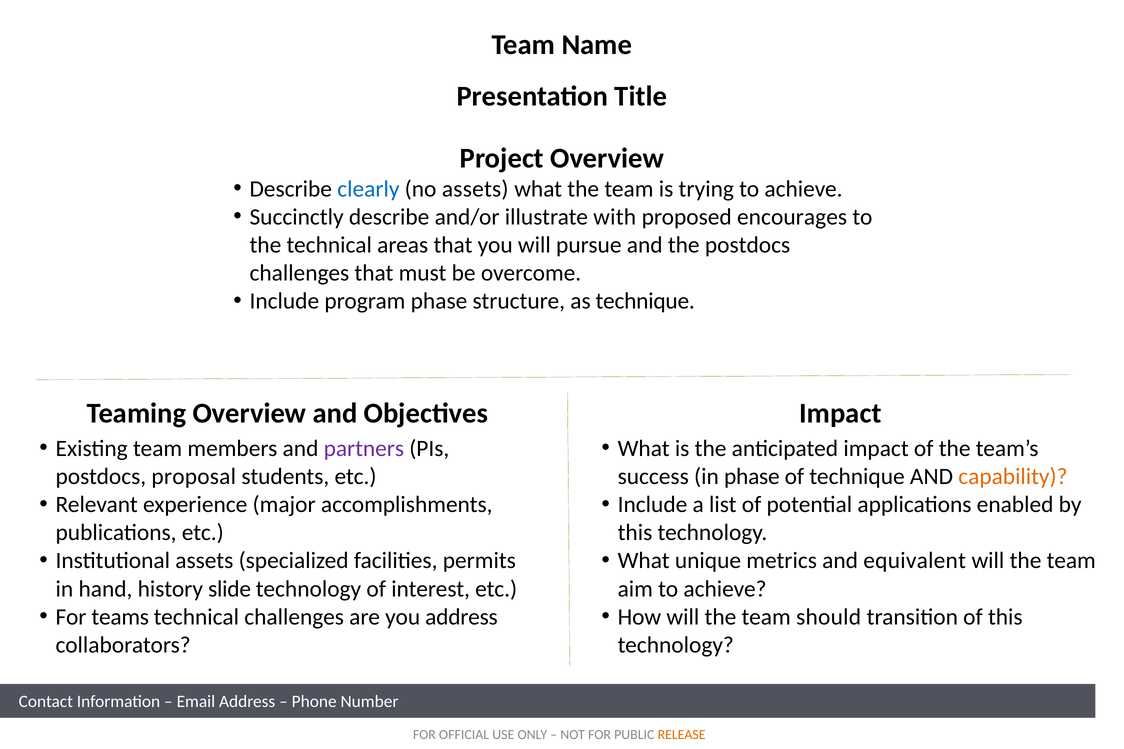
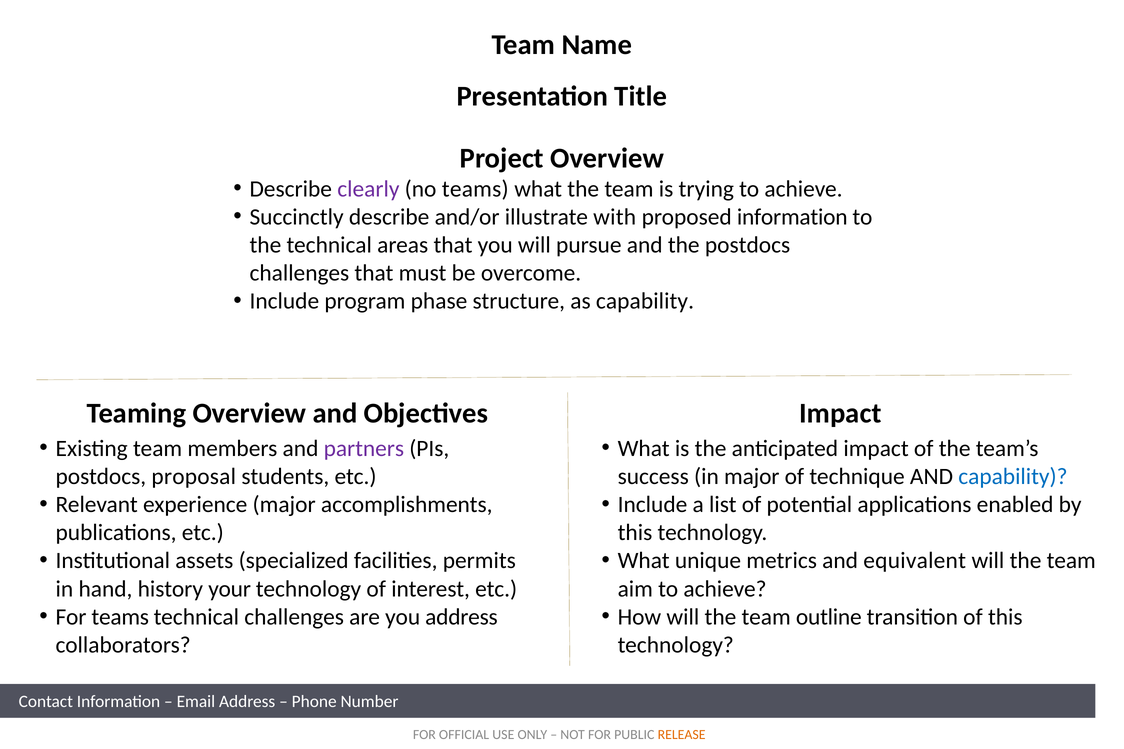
clearly colour: blue -> purple
no assets: assets -> teams
proposed encourages: encourages -> information
as technique: technique -> capability
in phase: phase -> major
capability at (1013, 477) colour: orange -> blue
slide: slide -> your
should: should -> outline
